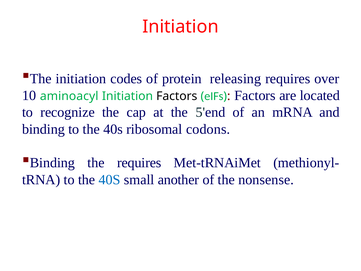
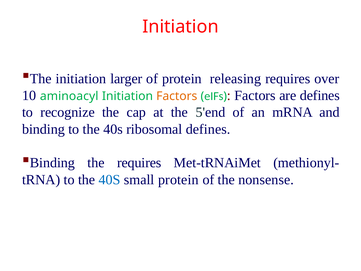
codes: codes -> larger
Factors at (177, 96) colour: black -> orange
are located: located -> defines
ribosomal codons: codons -> defines
small another: another -> protein
